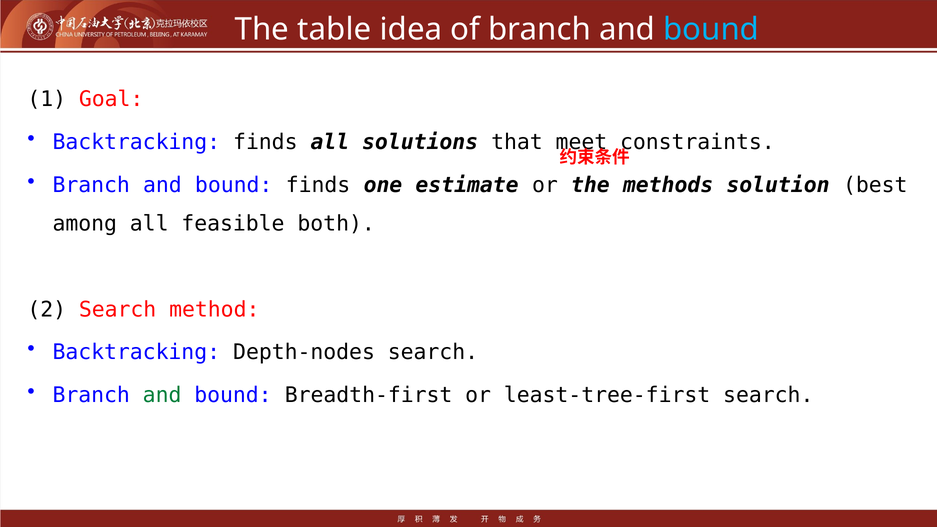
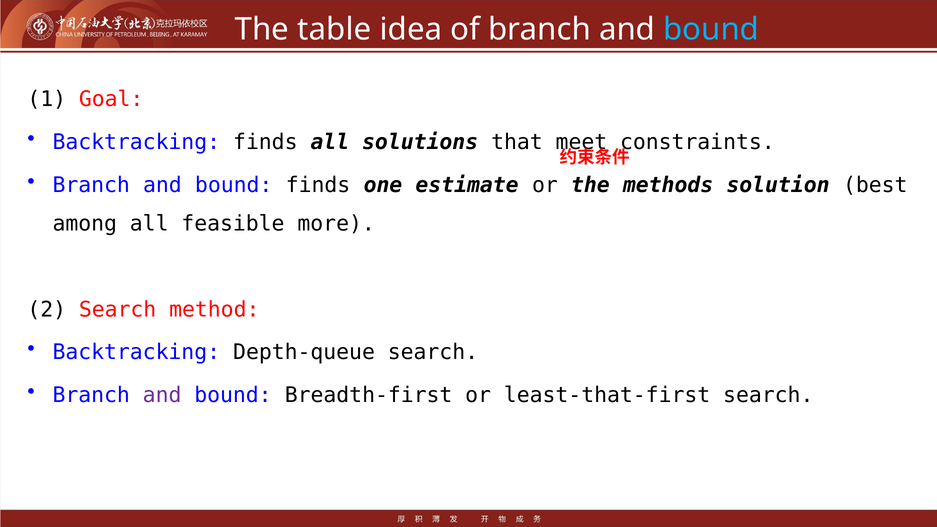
both: both -> more
Depth-nodes: Depth-nodes -> Depth-queue
and at (162, 395) colour: green -> purple
least-tree-first: least-tree-first -> least-that-first
